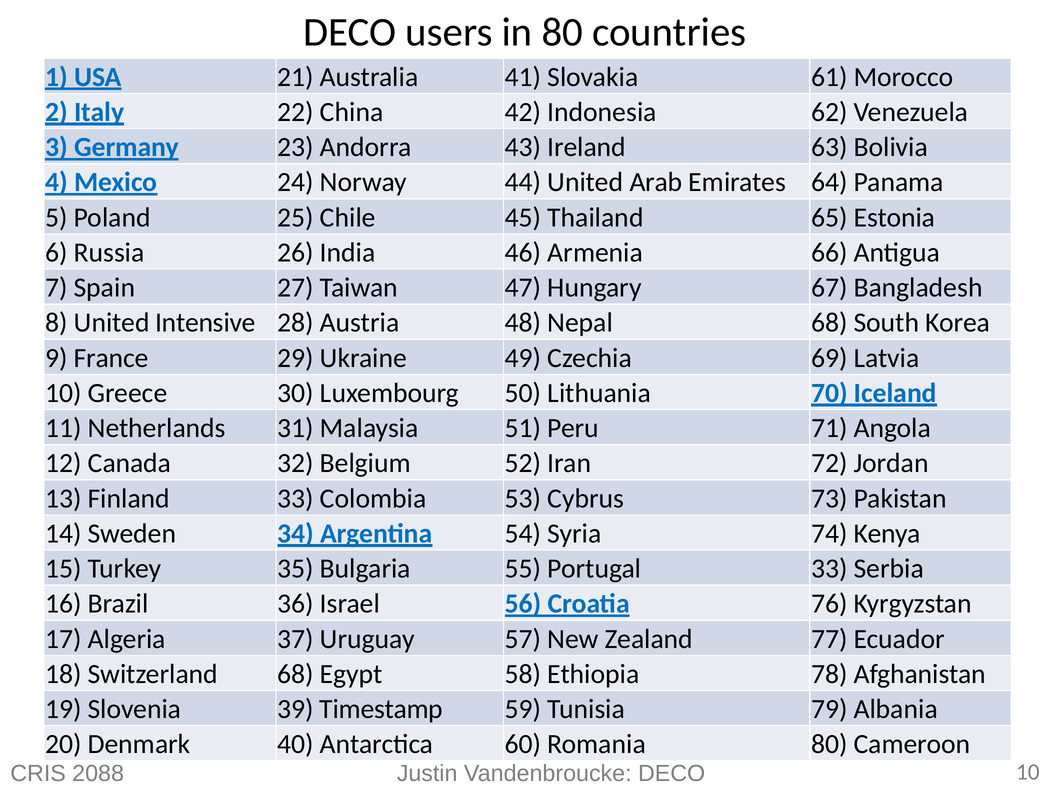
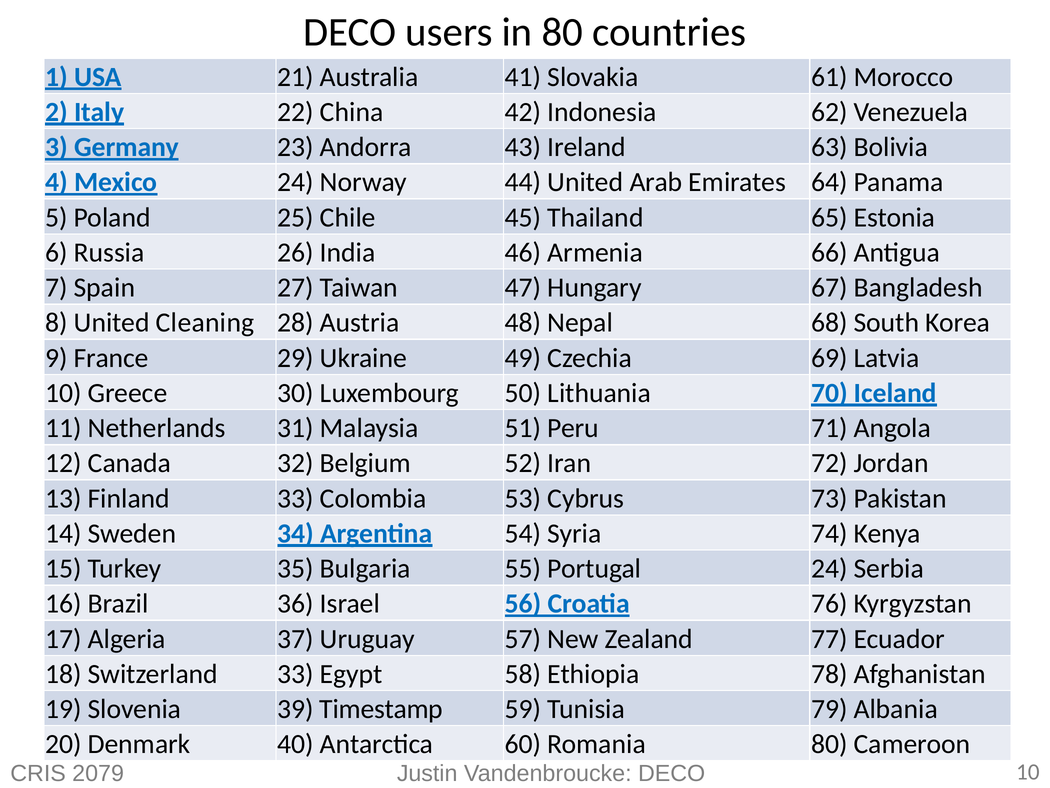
Intensive: Intensive -> Cleaning
Portugal 33: 33 -> 24
Switzerland 68: 68 -> 33
2088: 2088 -> 2079
